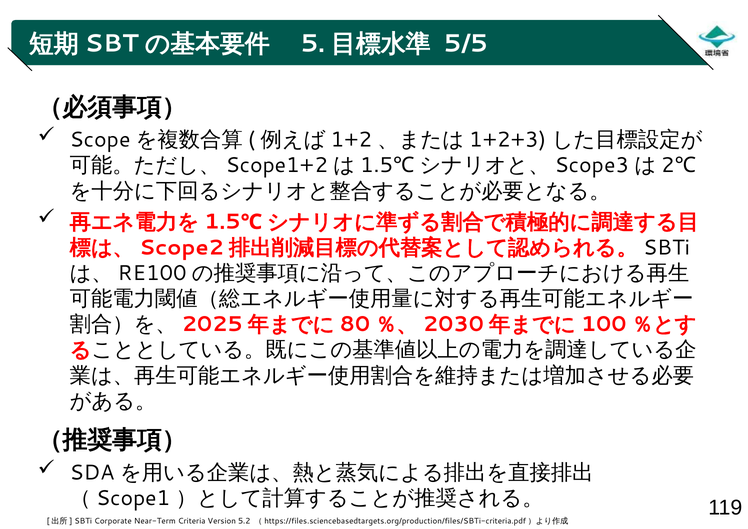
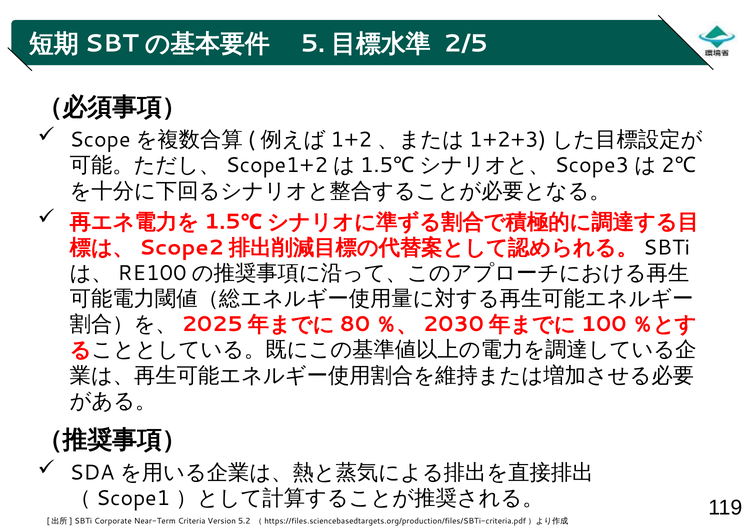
5/5: 5/5 -> 2/5
